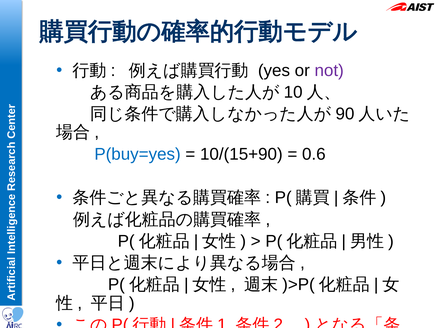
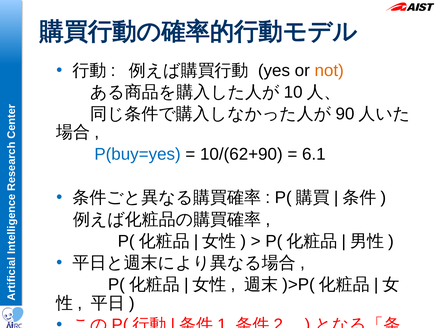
not colour: purple -> orange
10/(15+90: 10/(15+90 -> 10/(62+90
0.6: 0.6 -> 6.1
